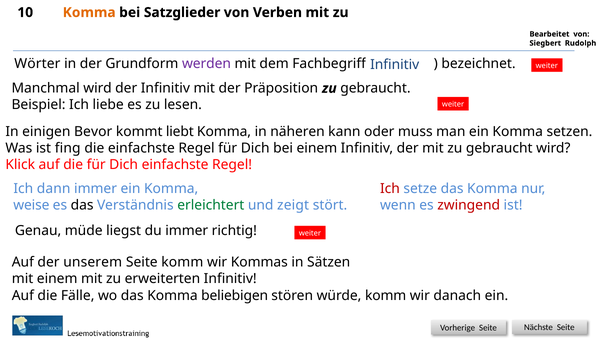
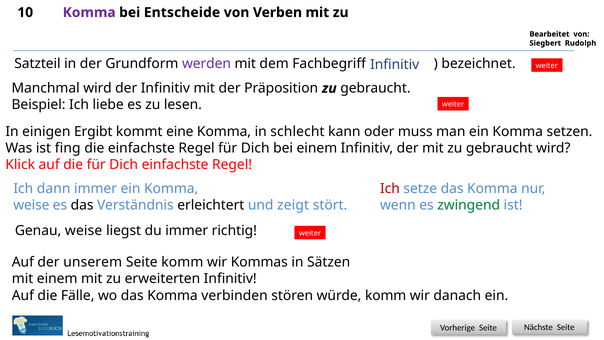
Komma at (89, 12) colour: orange -> purple
Satzglieder: Satzglieder -> Entscheide
Wörter: Wörter -> Satzteil
Bevor: Bevor -> Ergibt
liebt: liebt -> eine
näheren: näheren -> schlecht
zwingend colour: red -> green
erleichtert colour: green -> black
Genau müde: müde -> weise
beliebigen: beliebigen -> verbinden
